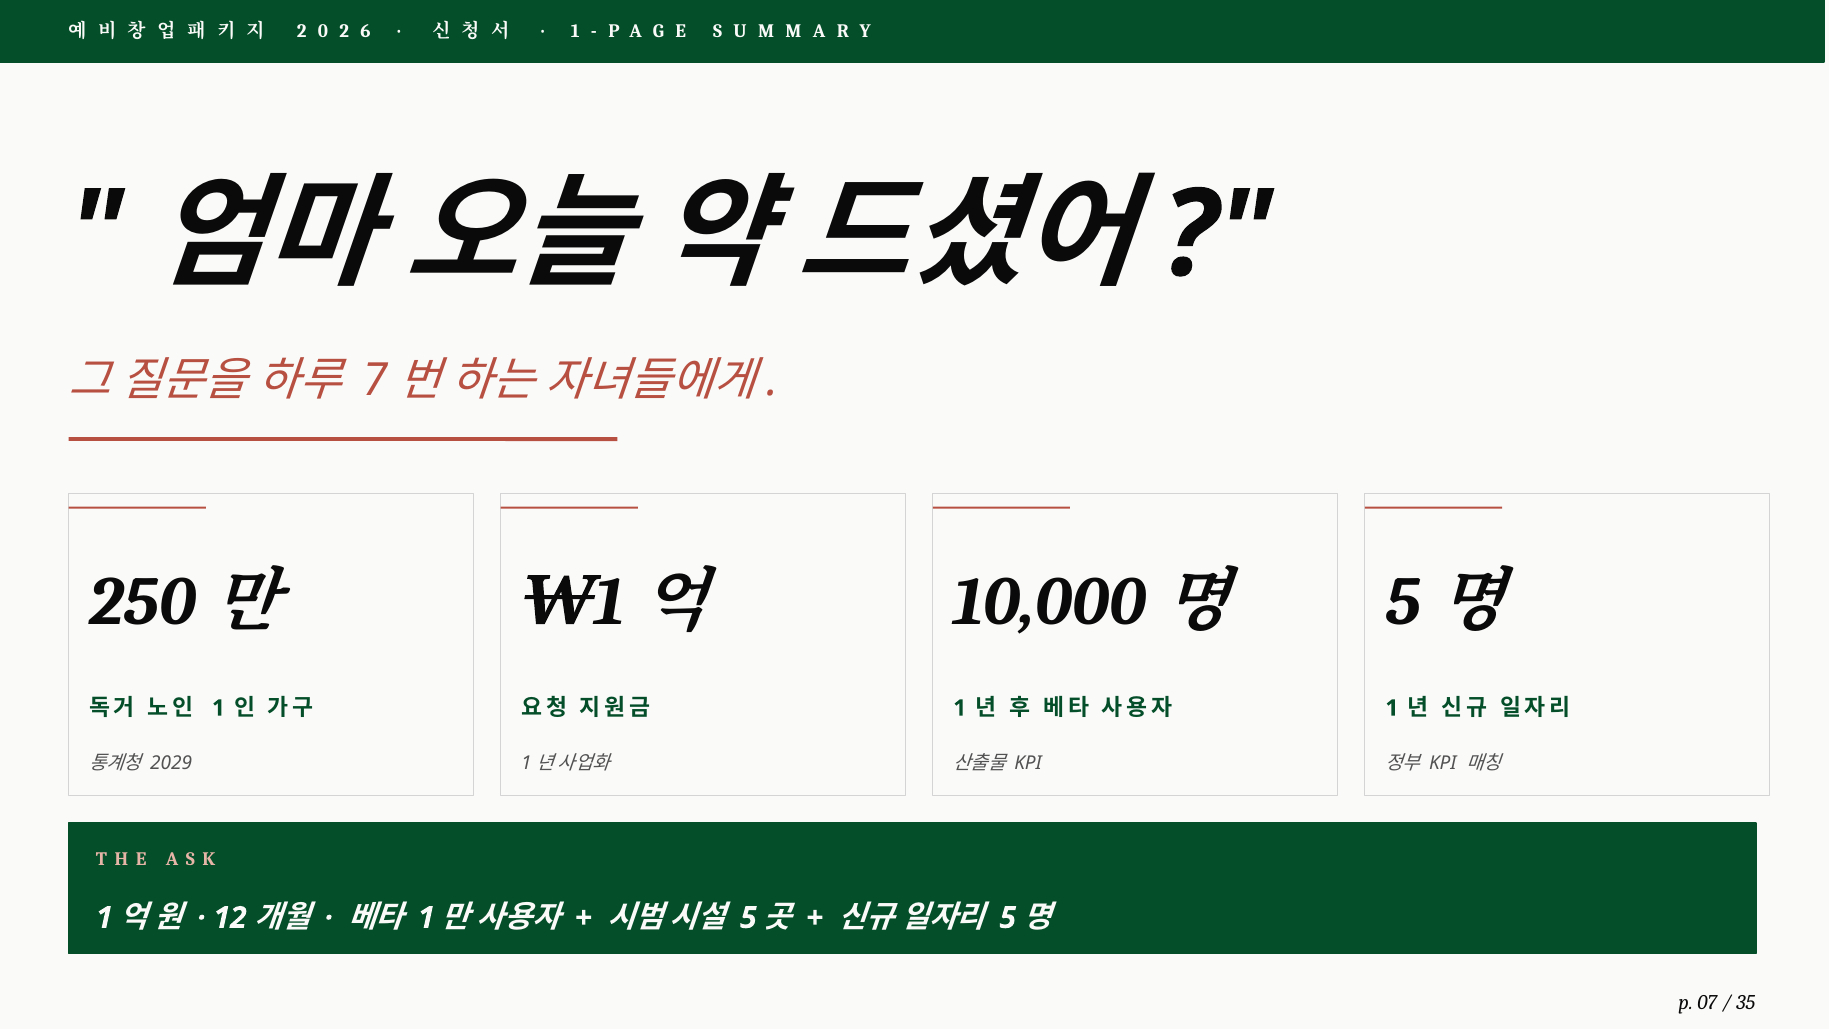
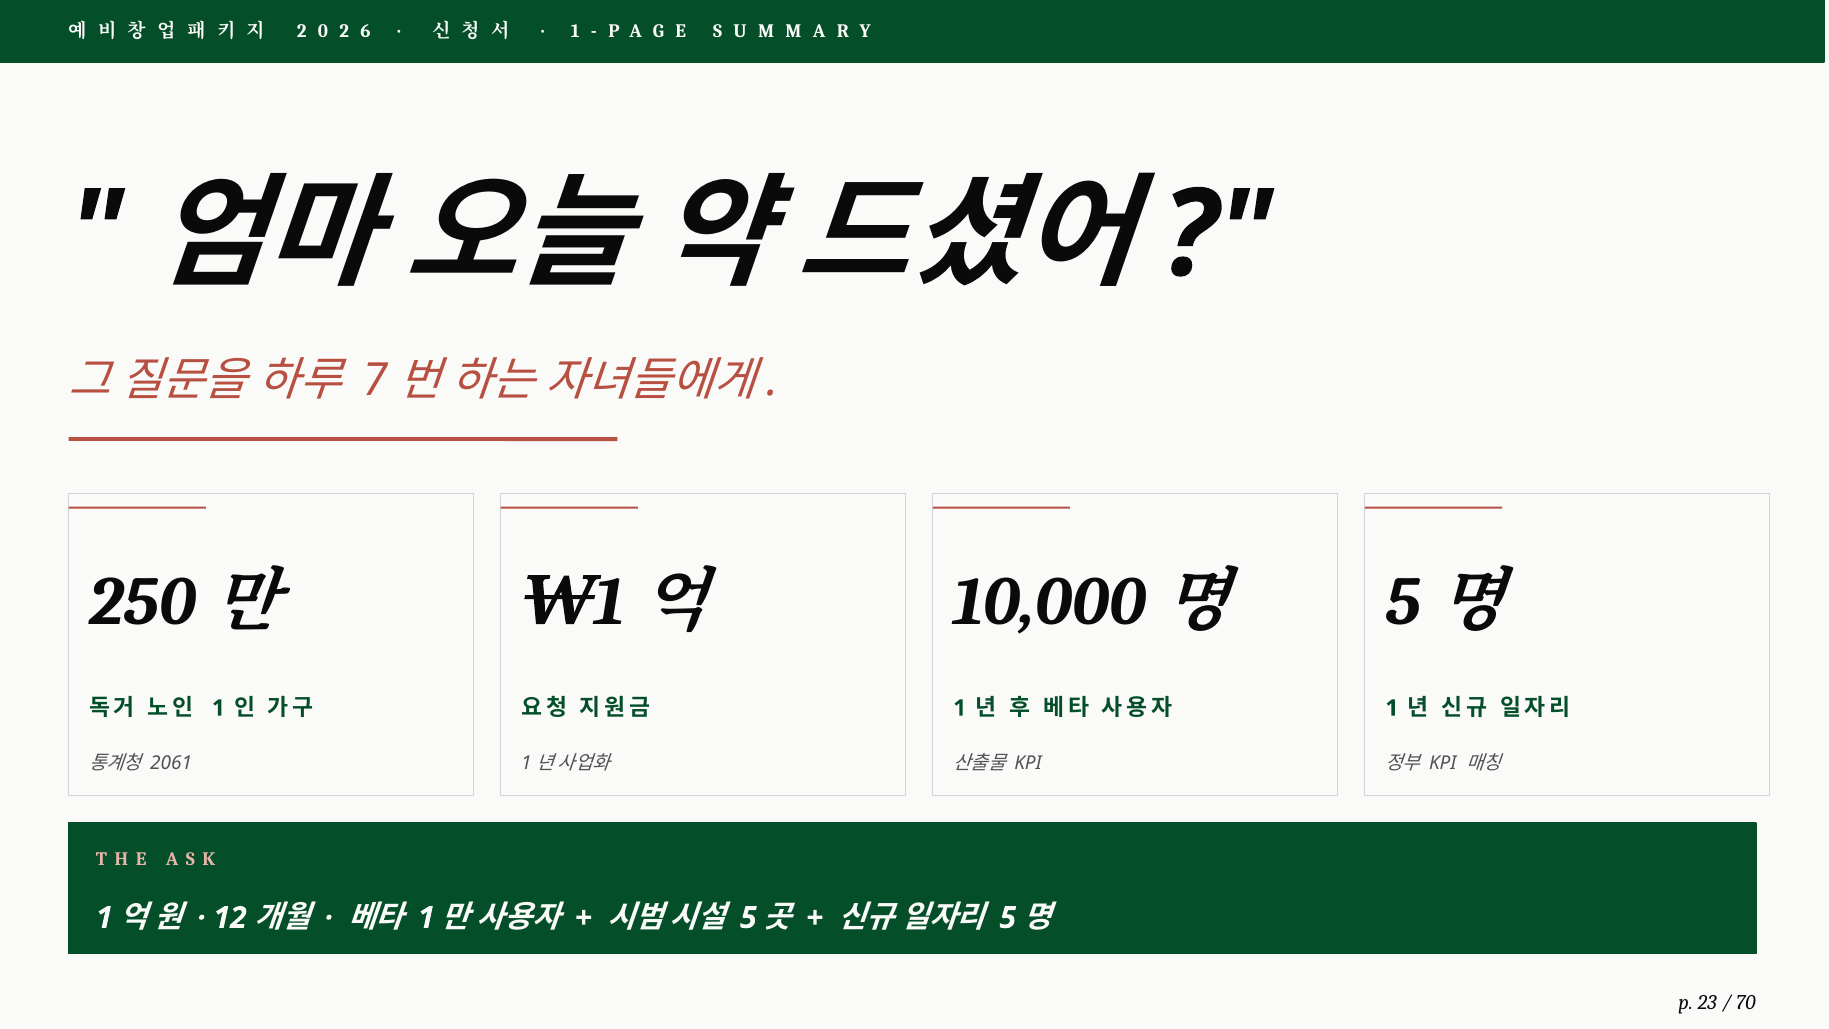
2029: 2029 -> 2061
07: 07 -> 23
35: 35 -> 70
